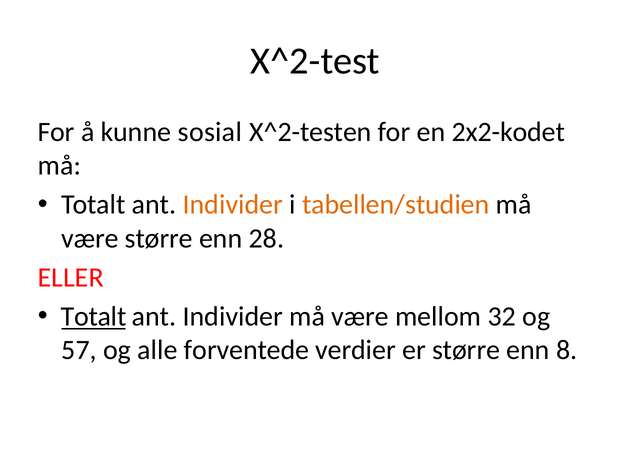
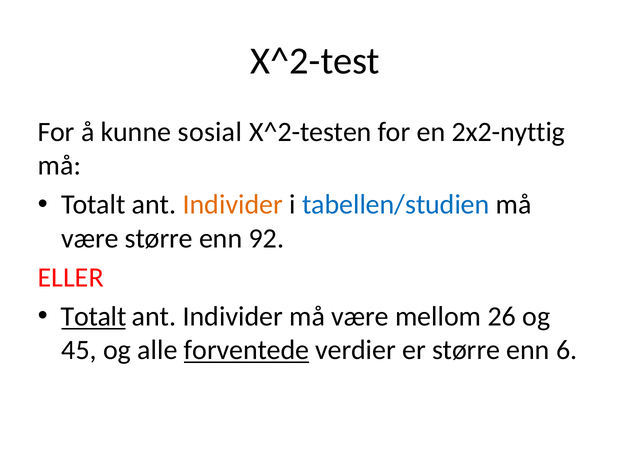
2x2-kodet: 2x2-kodet -> 2x2-nyttig
tabellen/studien colour: orange -> blue
28: 28 -> 92
32: 32 -> 26
57: 57 -> 45
forventede underline: none -> present
8: 8 -> 6
